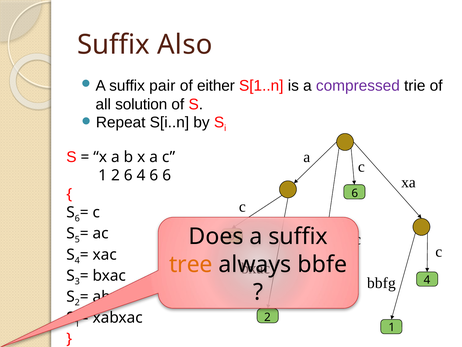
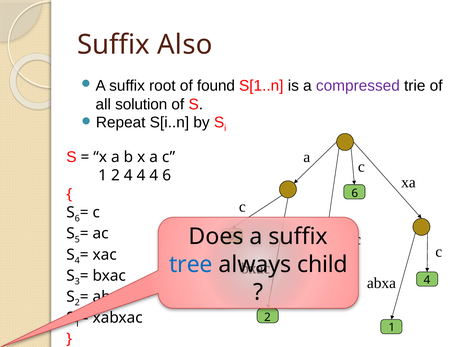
pair: pair -> root
either: either -> found
1 2 6: 6 -> 4
6 at (154, 175): 6 -> 4
tree colour: orange -> blue
bbfe: bbfe -> child
bbfg: bbfg -> abxa
